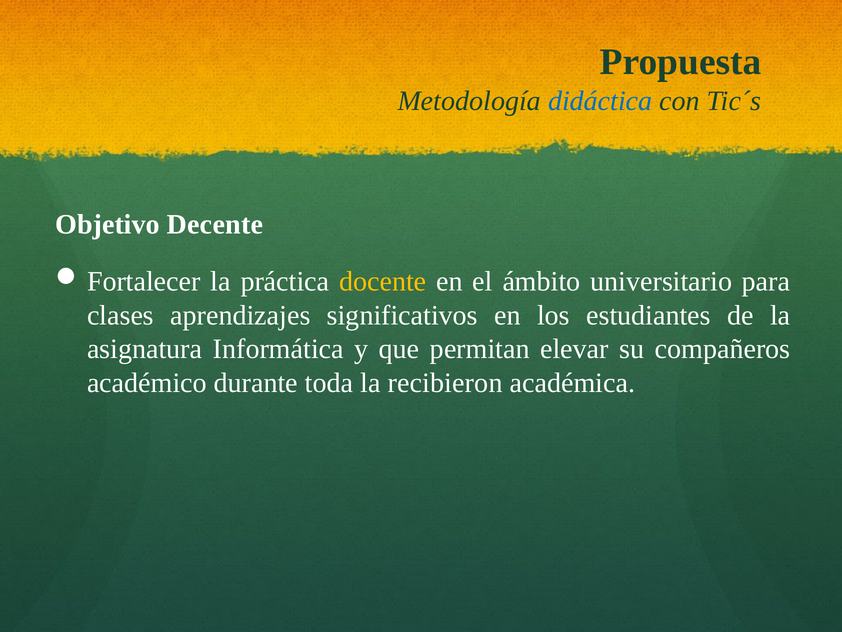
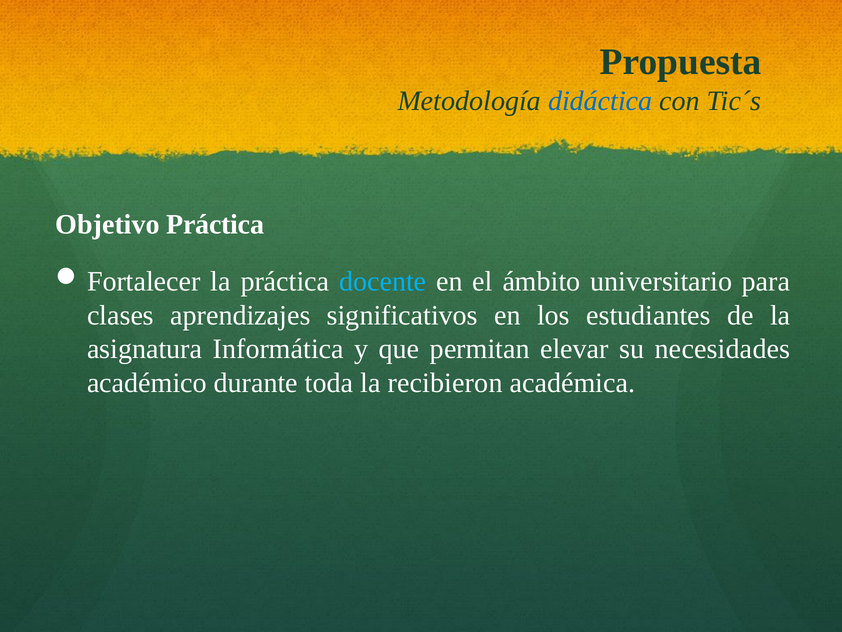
Objetivo Decente: Decente -> Práctica
docente colour: yellow -> light blue
compañeros: compañeros -> necesidades
